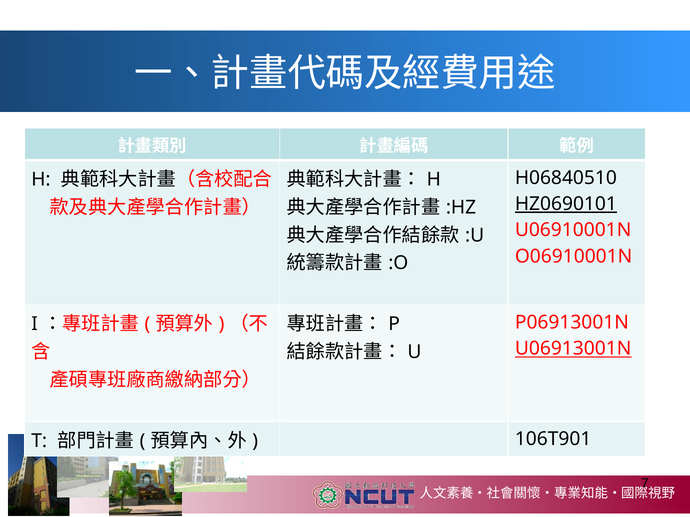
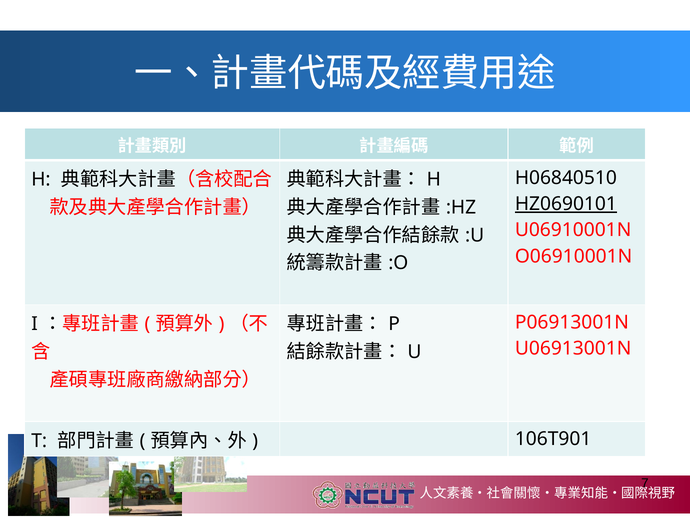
U06913001N underline: present -> none
